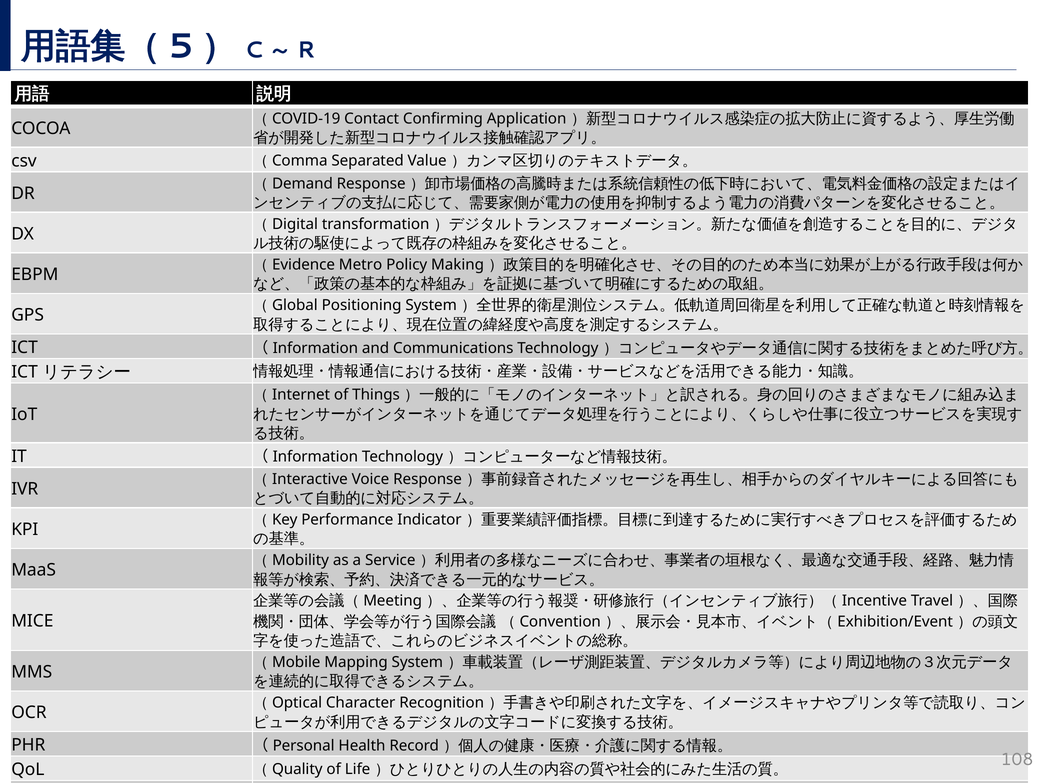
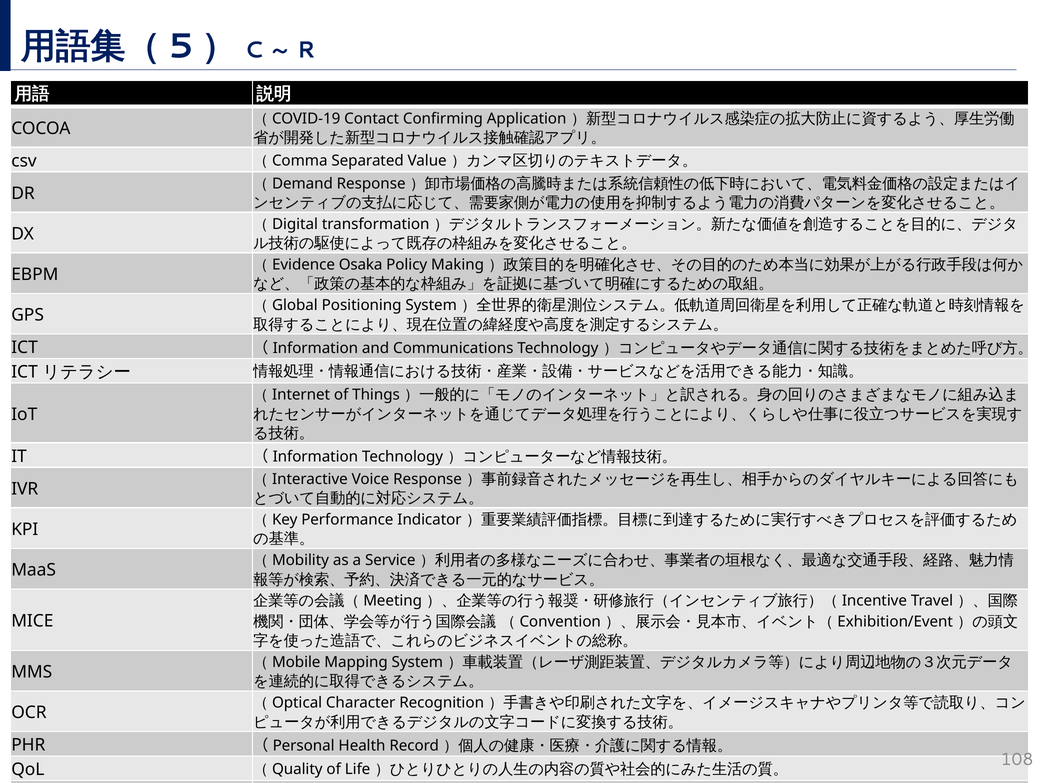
Metro: Metro -> Osaka
